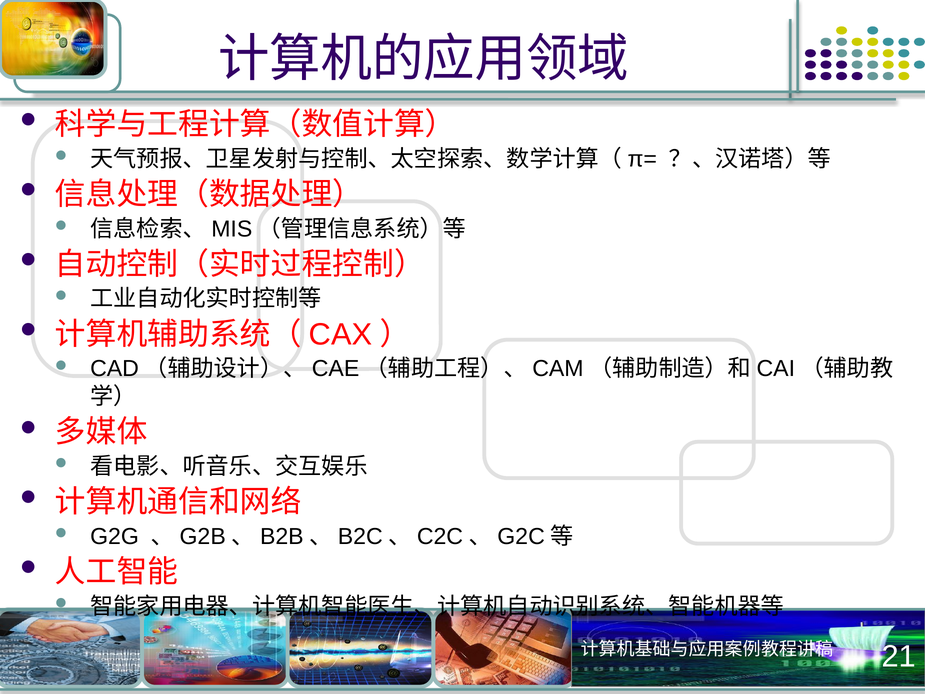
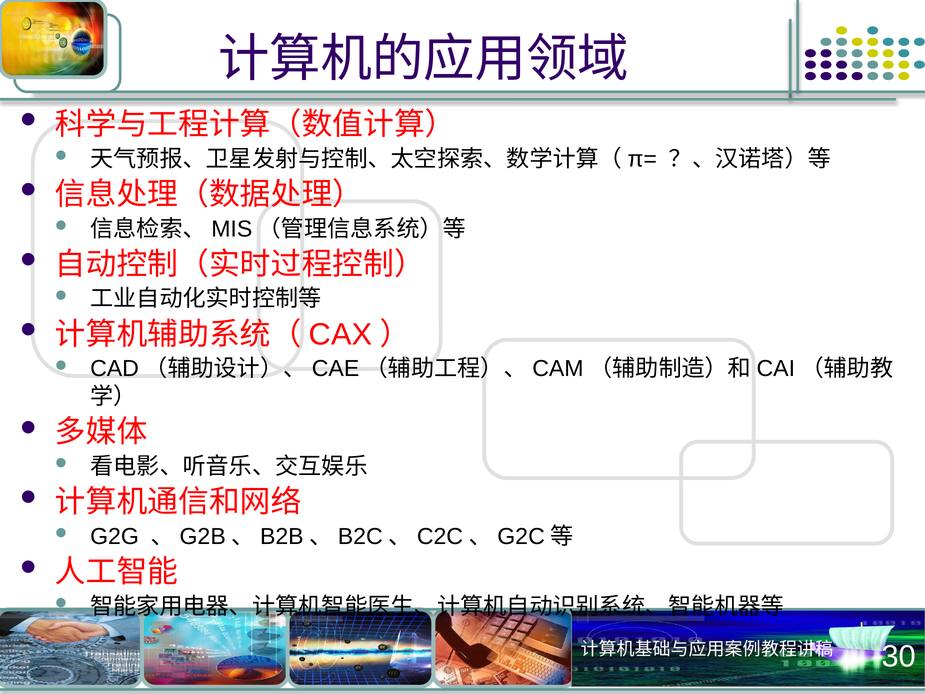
21: 21 -> 30
